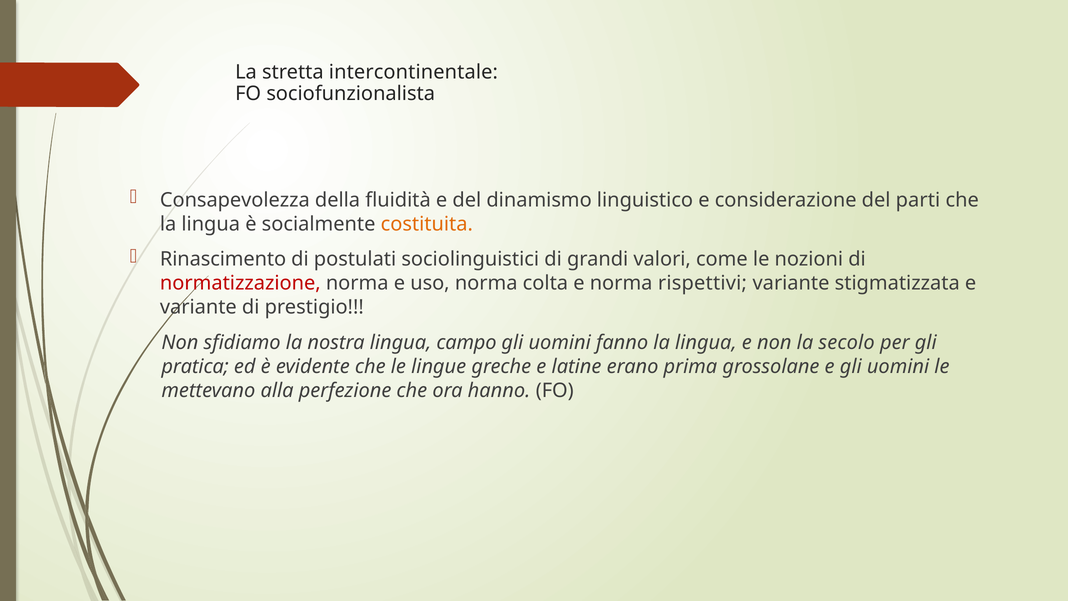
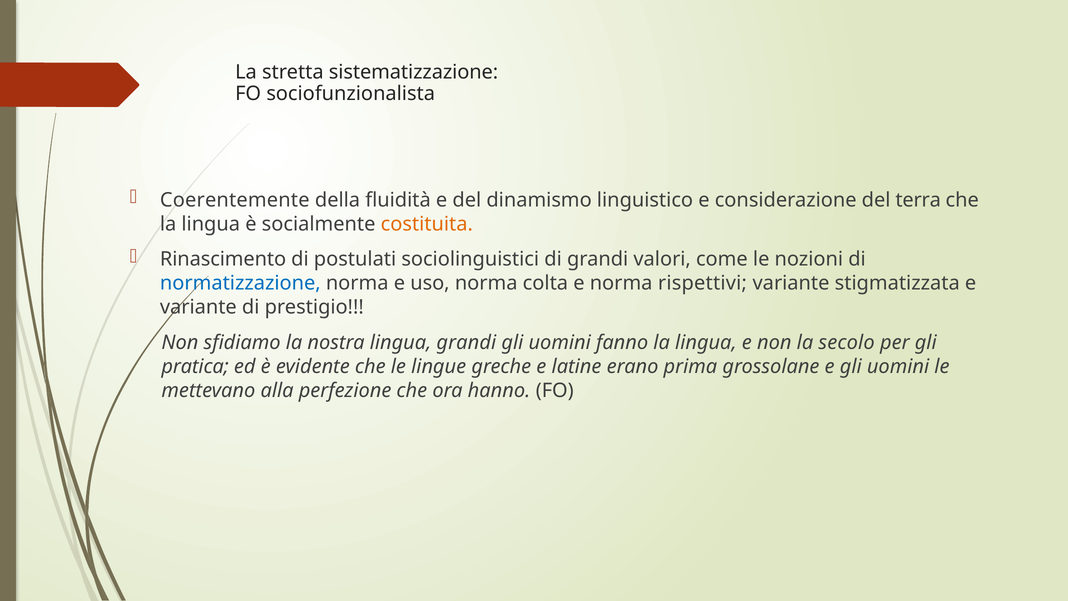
intercontinentale: intercontinentale -> sistematizzazione
Consapevolezza: Consapevolezza -> Coerentemente
parti: parti -> terra
normatizzazione colour: red -> blue
lingua campo: campo -> grandi
